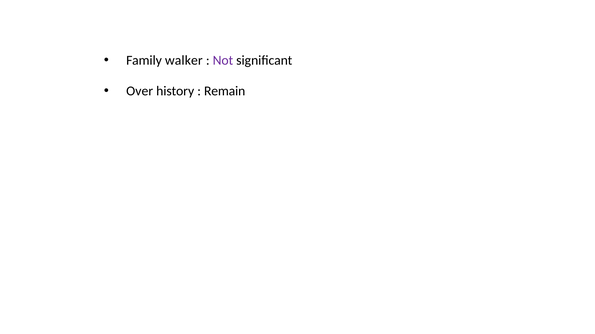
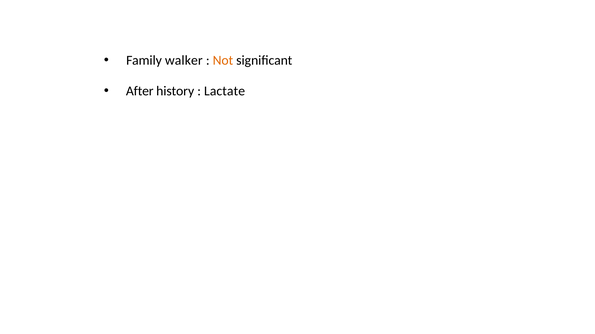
Not colour: purple -> orange
Over: Over -> After
Remain: Remain -> Lactate
